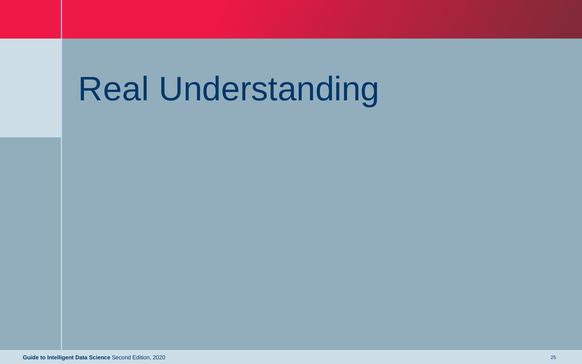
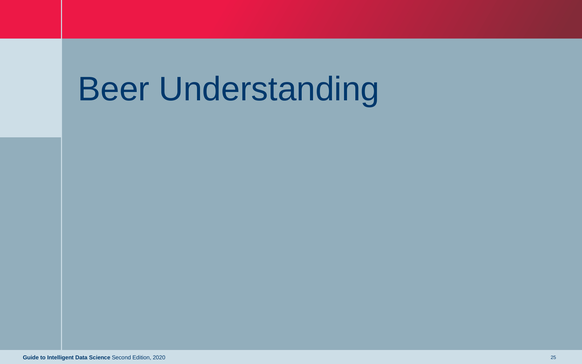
Real: Real -> Beer
